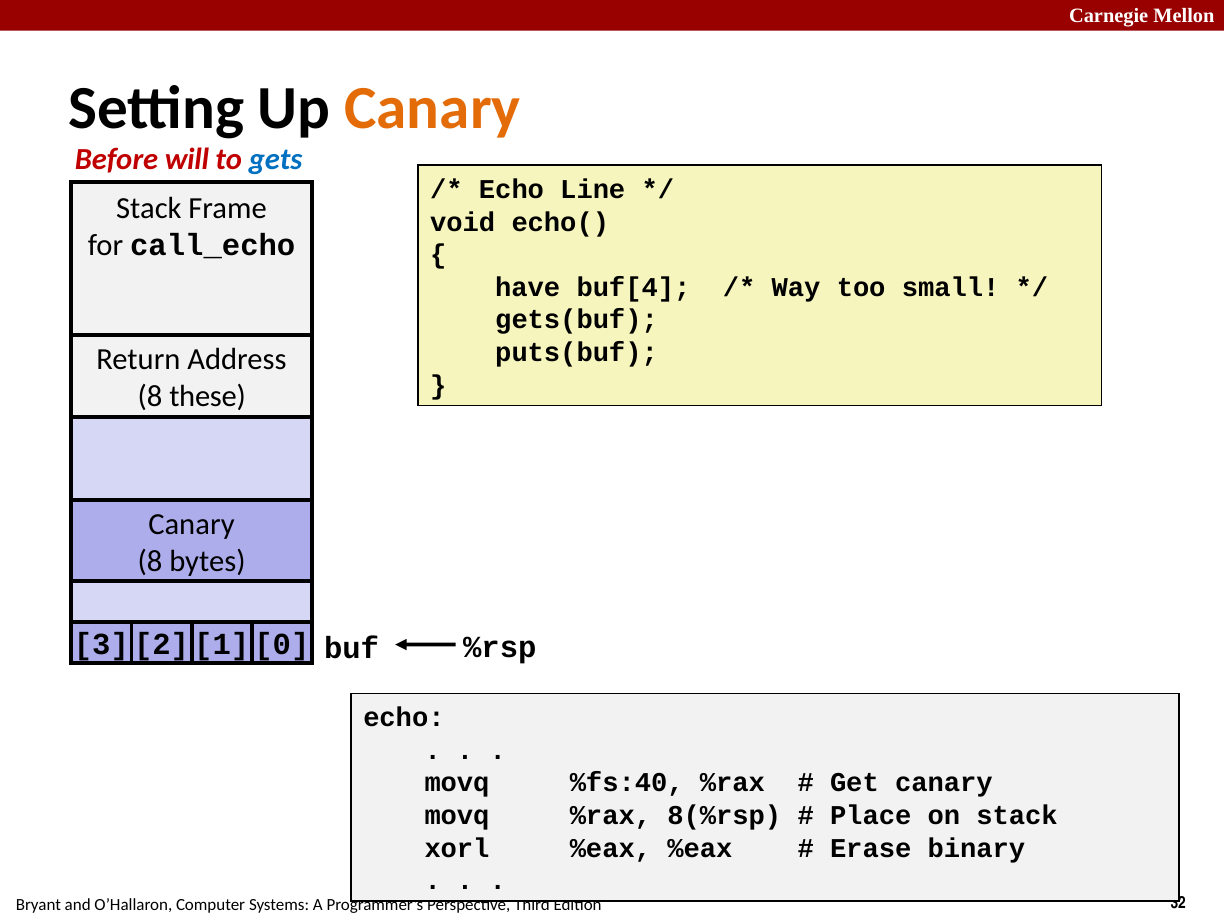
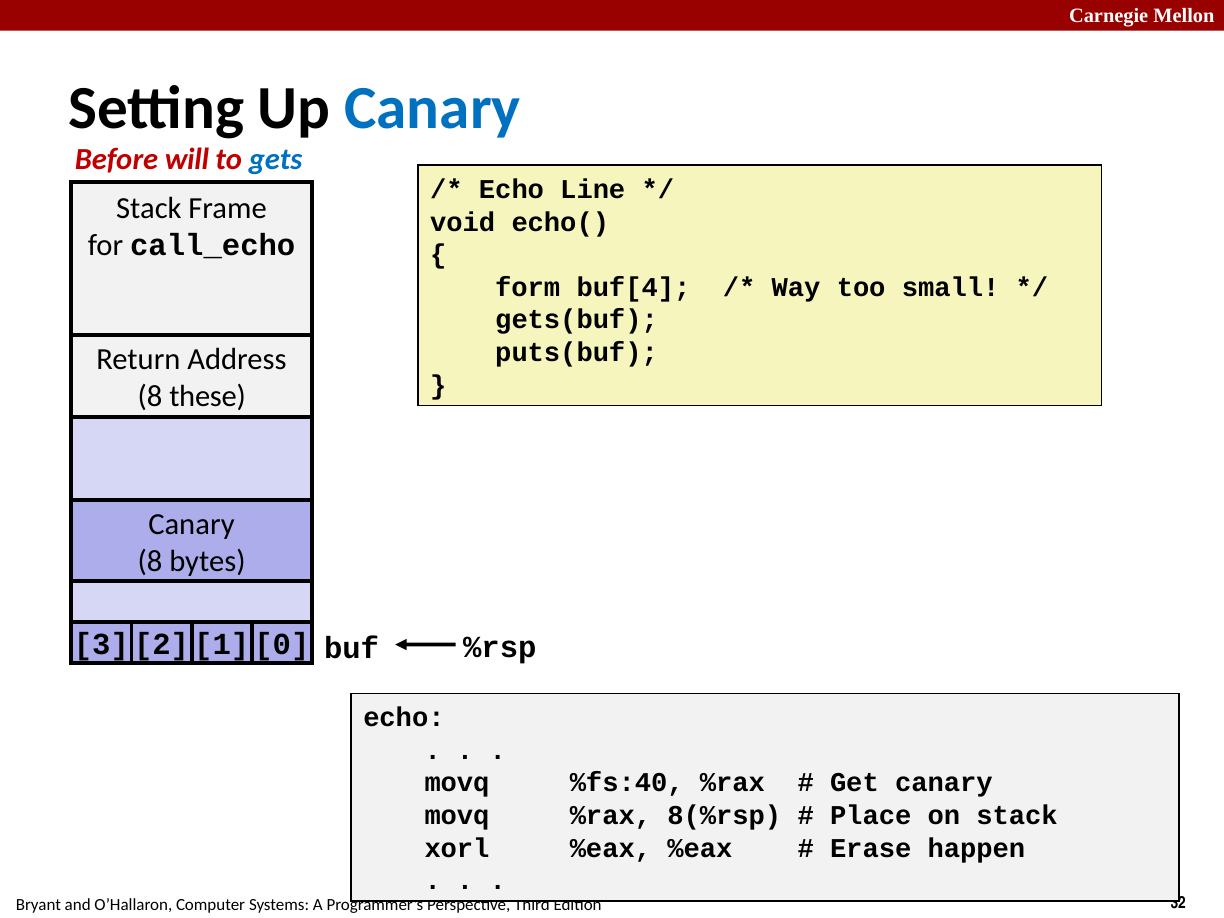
Canary at (433, 109) colour: orange -> blue
have: have -> form
binary: binary -> happen
